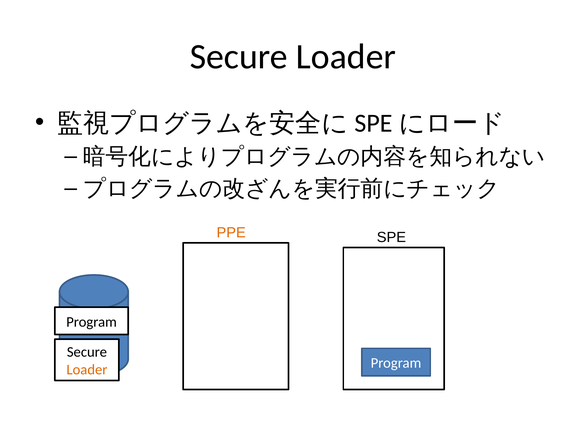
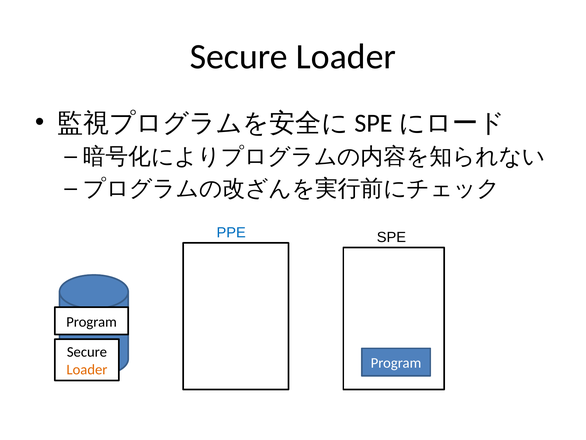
PPE colour: orange -> blue
